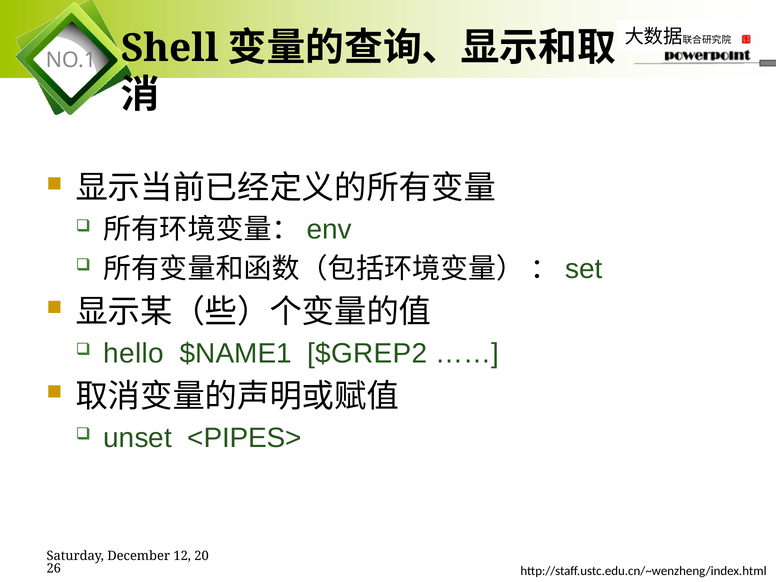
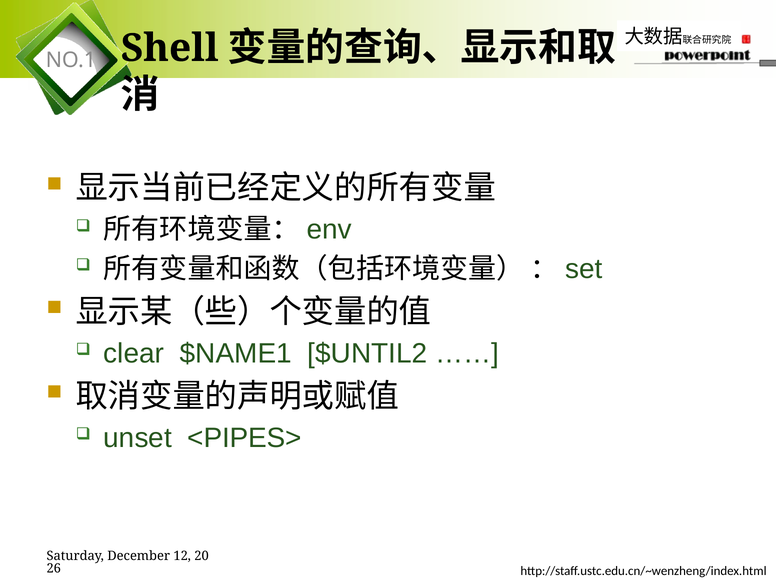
hello: hello -> clear
$GREP2: $GREP2 -> $UNTIL2
